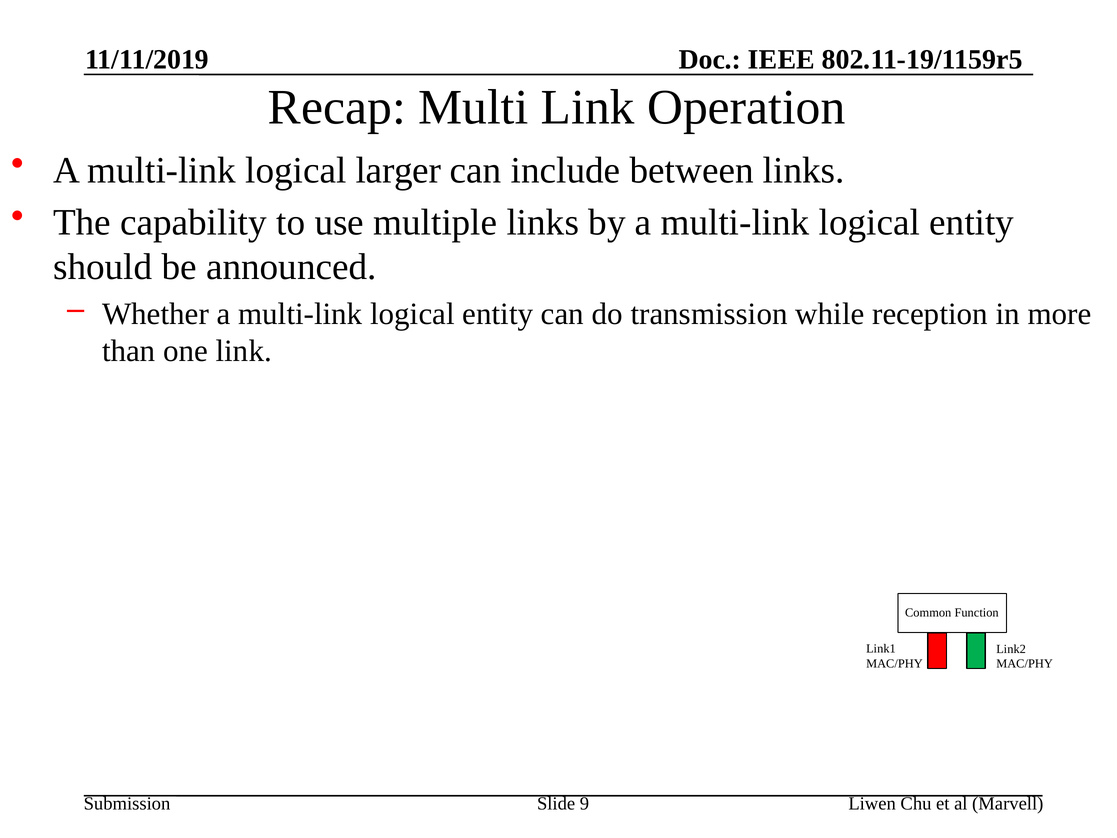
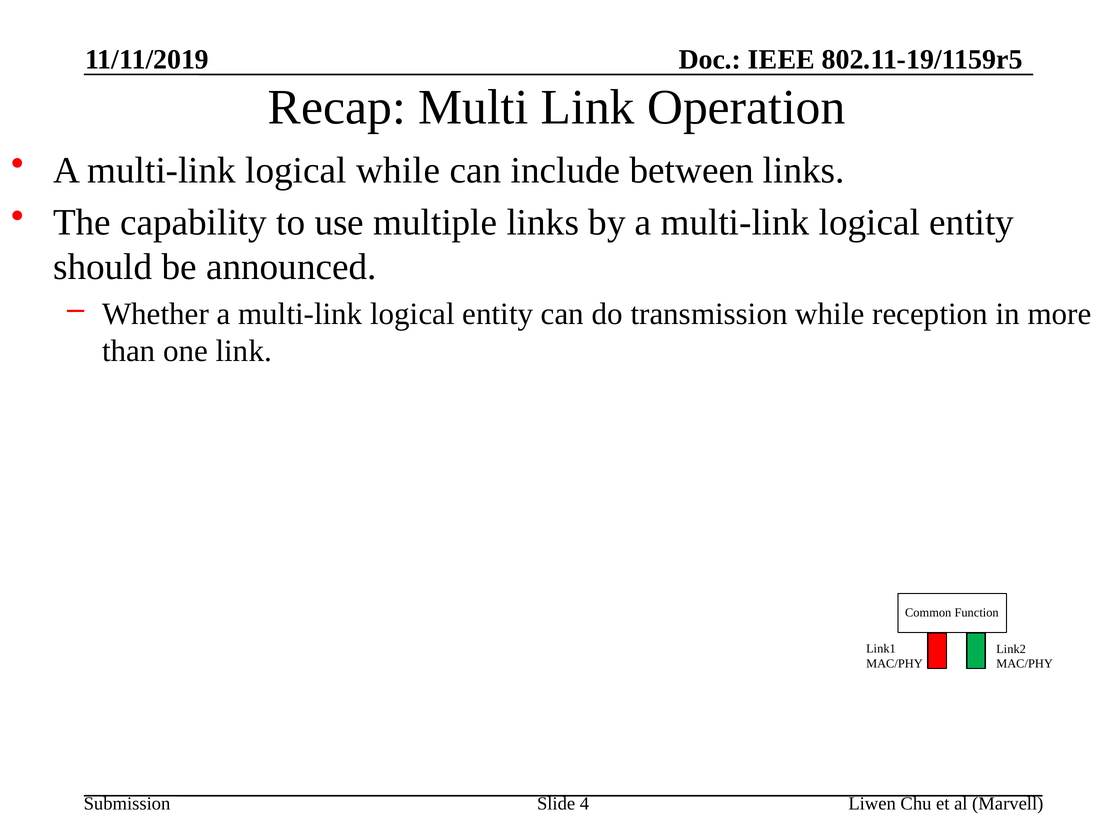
logical larger: larger -> while
9: 9 -> 4
